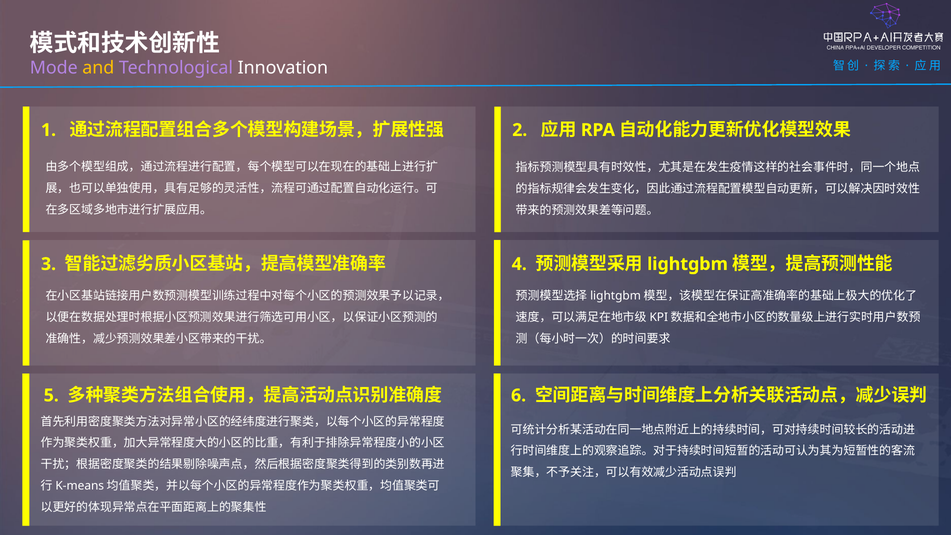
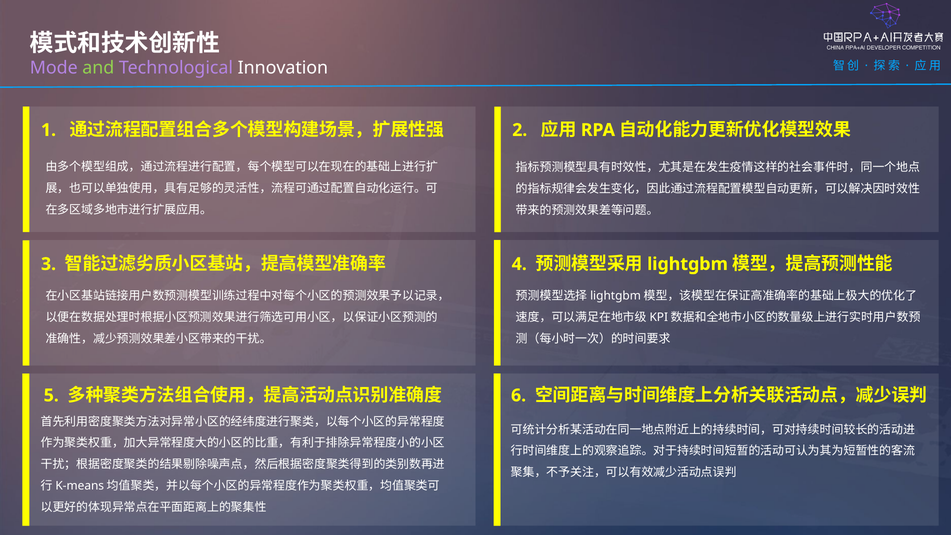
and colour: yellow -> light green
